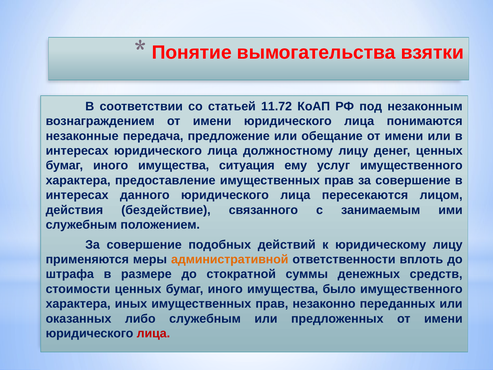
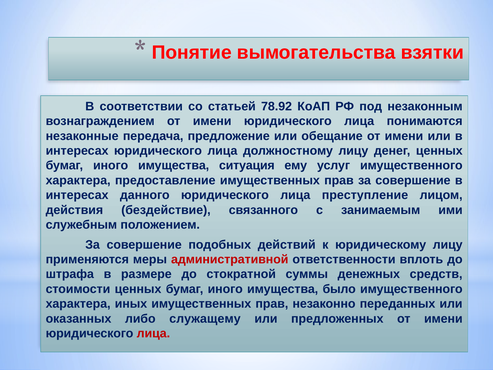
11.72: 11.72 -> 78.92
пересекаются: пересекаются -> преступление
административной colour: orange -> red
либо служебным: служебным -> служащему
